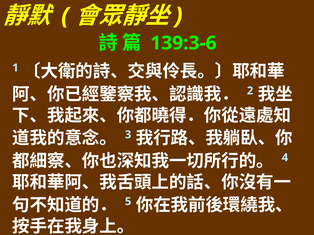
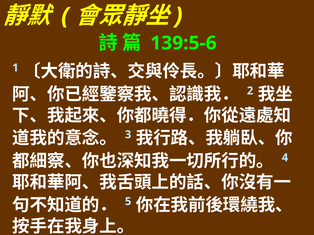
139:3-6: 139:3-6 -> 139:5-6
